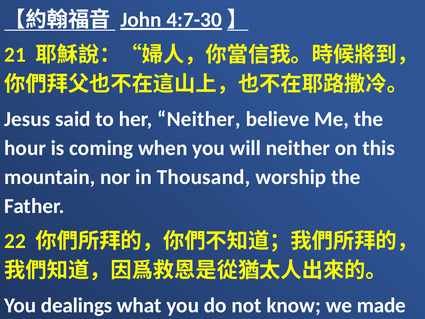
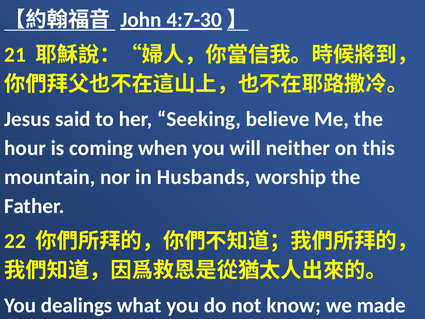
her Neither: Neither -> Seeking
Thousand: Thousand -> Husbands
